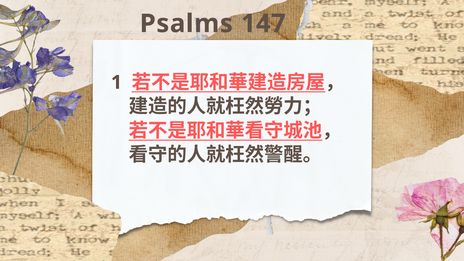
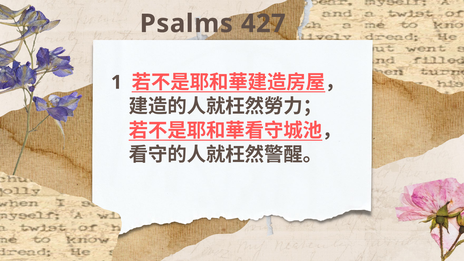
147: 147 -> 427
